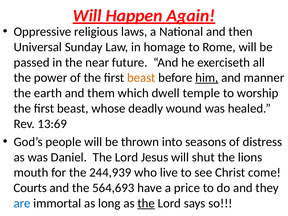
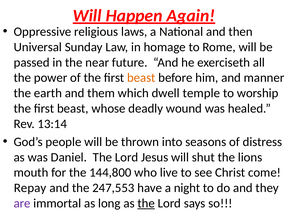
him underline: present -> none
13:69: 13:69 -> 13:14
244,939: 244,939 -> 144,800
Courts: Courts -> Repay
564,693: 564,693 -> 247,553
price: price -> night
are colour: blue -> purple
